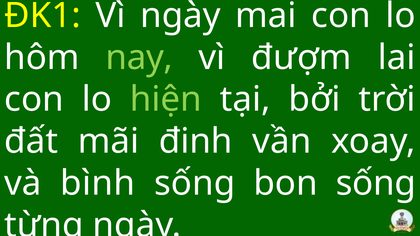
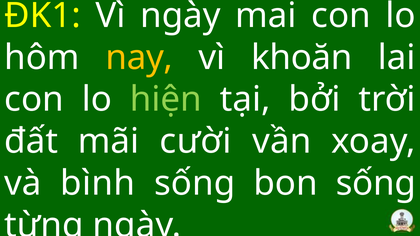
nay colour: light green -> yellow
đượm: đượm -> khoăn
đinh: đinh -> cười
